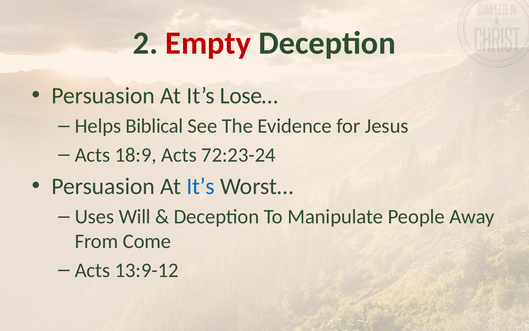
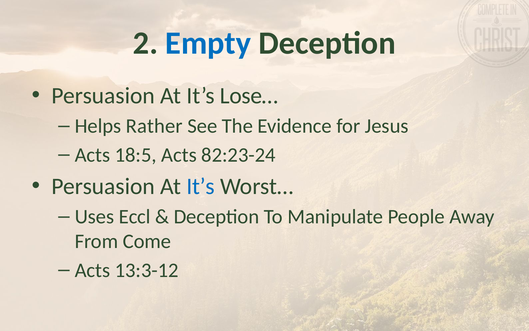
Empty colour: red -> blue
Biblical: Biblical -> Rather
18:9: 18:9 -> 18:5
72:23-24: 72:23-24 -> 82:23-24
Will: Will -> Eccl
13:9-12: 13:9-12 -> 13:3-12
